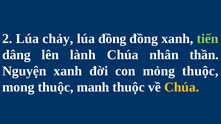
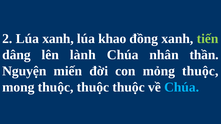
Lúa chảy: chảy -> xanh
lúa đồng: đồng -> khao
Nguyện xanh: xanh -> miến
mong thuộc manh: manh -> thuộc
Chúa at (182, 87) colour: yellow -> light blue
